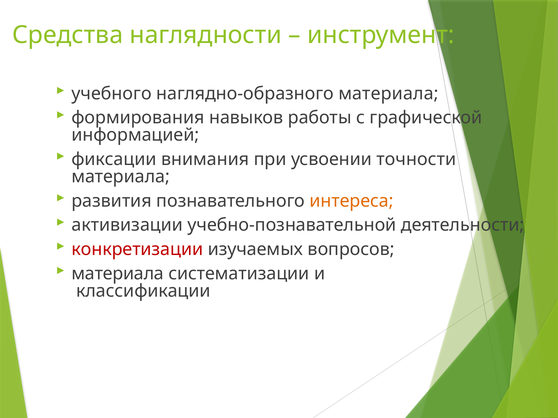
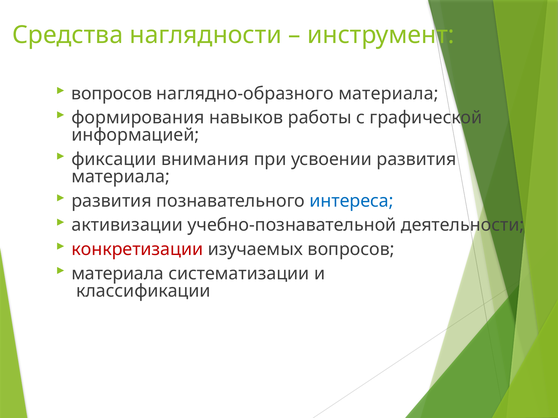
учебного at (112, 94): учебного -> вопросов
усвоении точности: точности -> развития
интереса colour: orange -> blue
